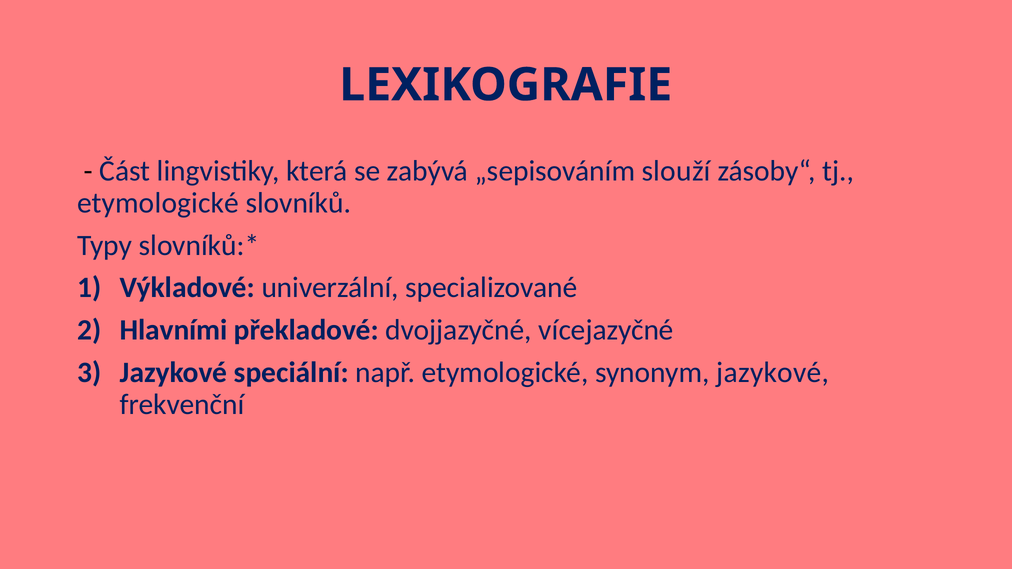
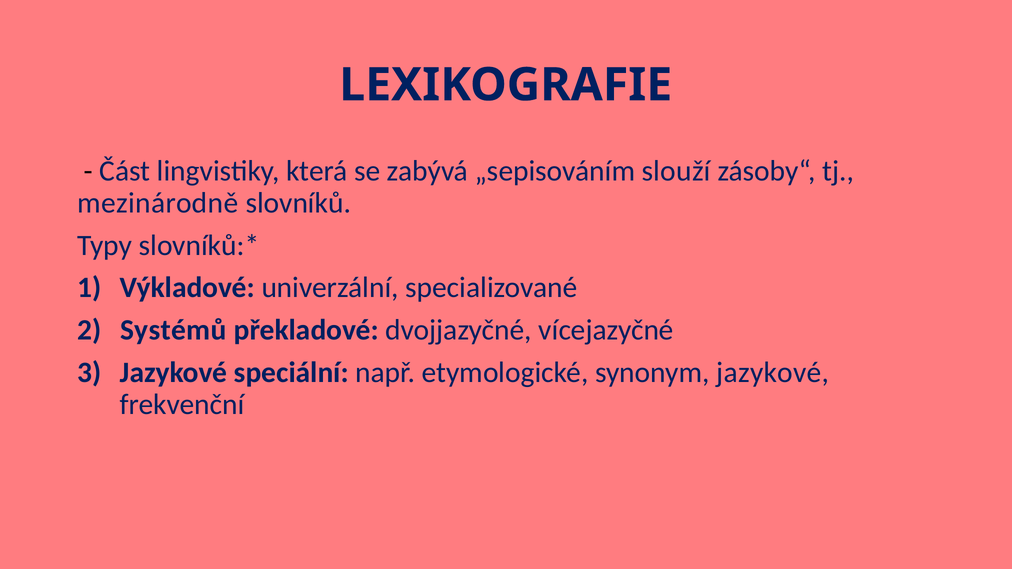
etymologické at (158, 203): etymologické -> mezinárodně
Hlavními: Hlavními -> Systémů
